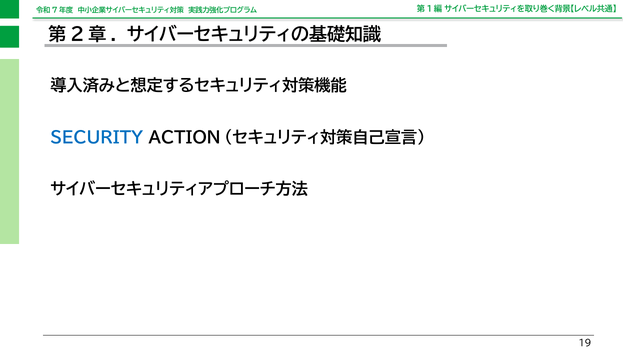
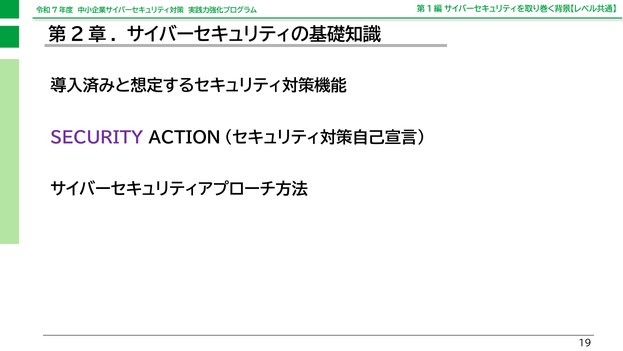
SECURITY colour: blue -> purple
